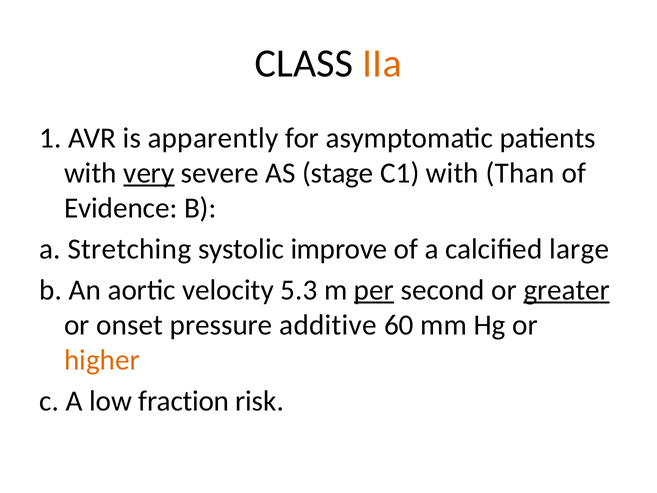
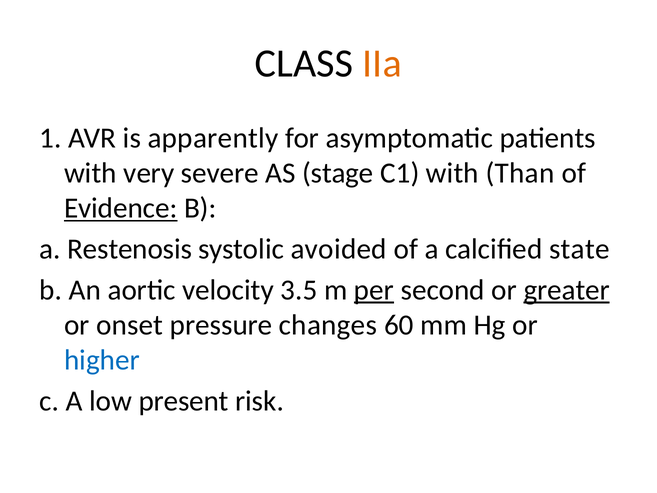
very underline: present -> none
Evidence underline: none -> present
Stretching: Stretching -> Restenosis
improve: improve -> avoided
large: large -> state
5.3: 5.3 -> 3.5
additive: additive -> changes
higher colour: orange -> blue
fraction: fraction -> present
